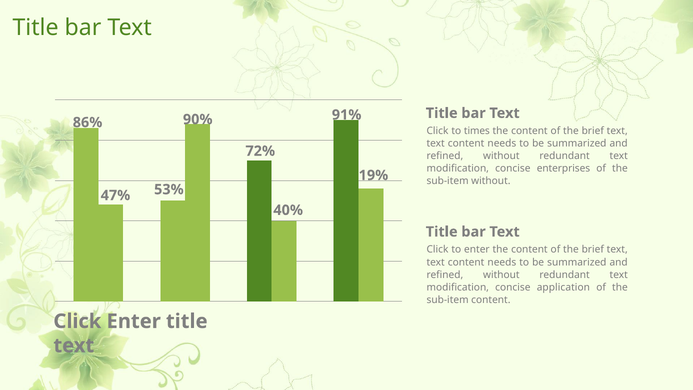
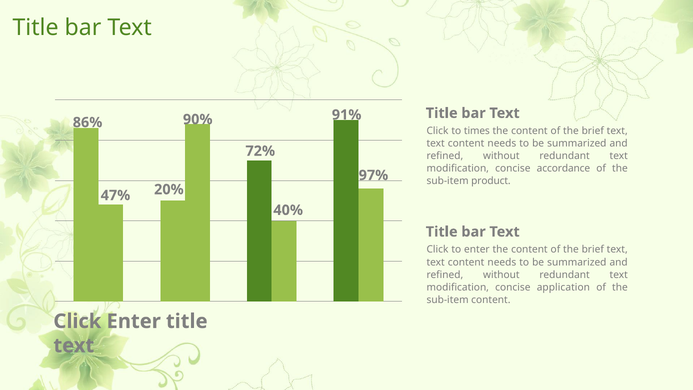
enterprises: enterprises -> accordance
19%: 19% -> 97%
sub-item without: without -> product
53%: 53% -> 20%
